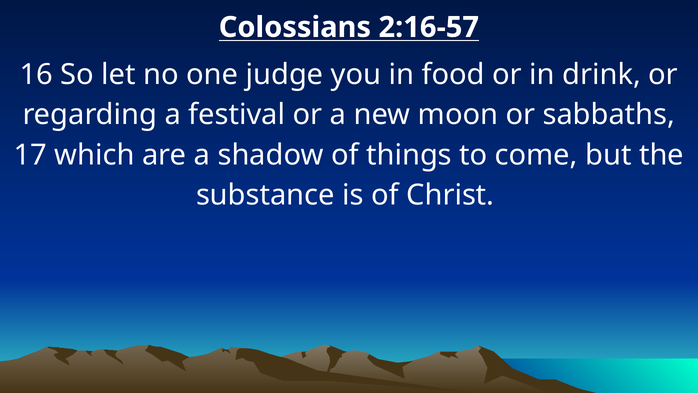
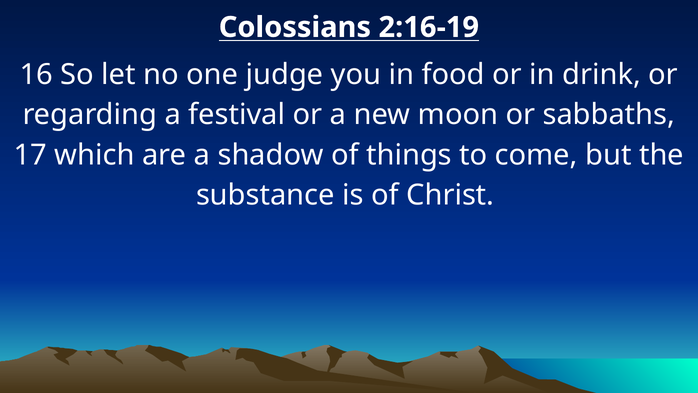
2:16-57: 2:16-57 -> 2:16-19
